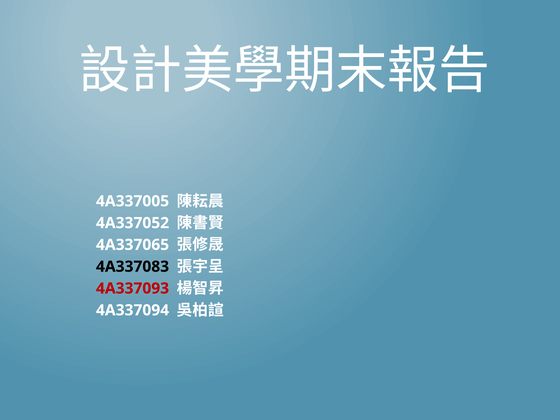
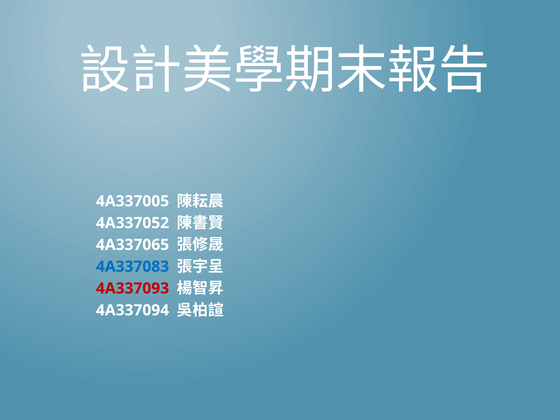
4A337083 colour: black -> blue
